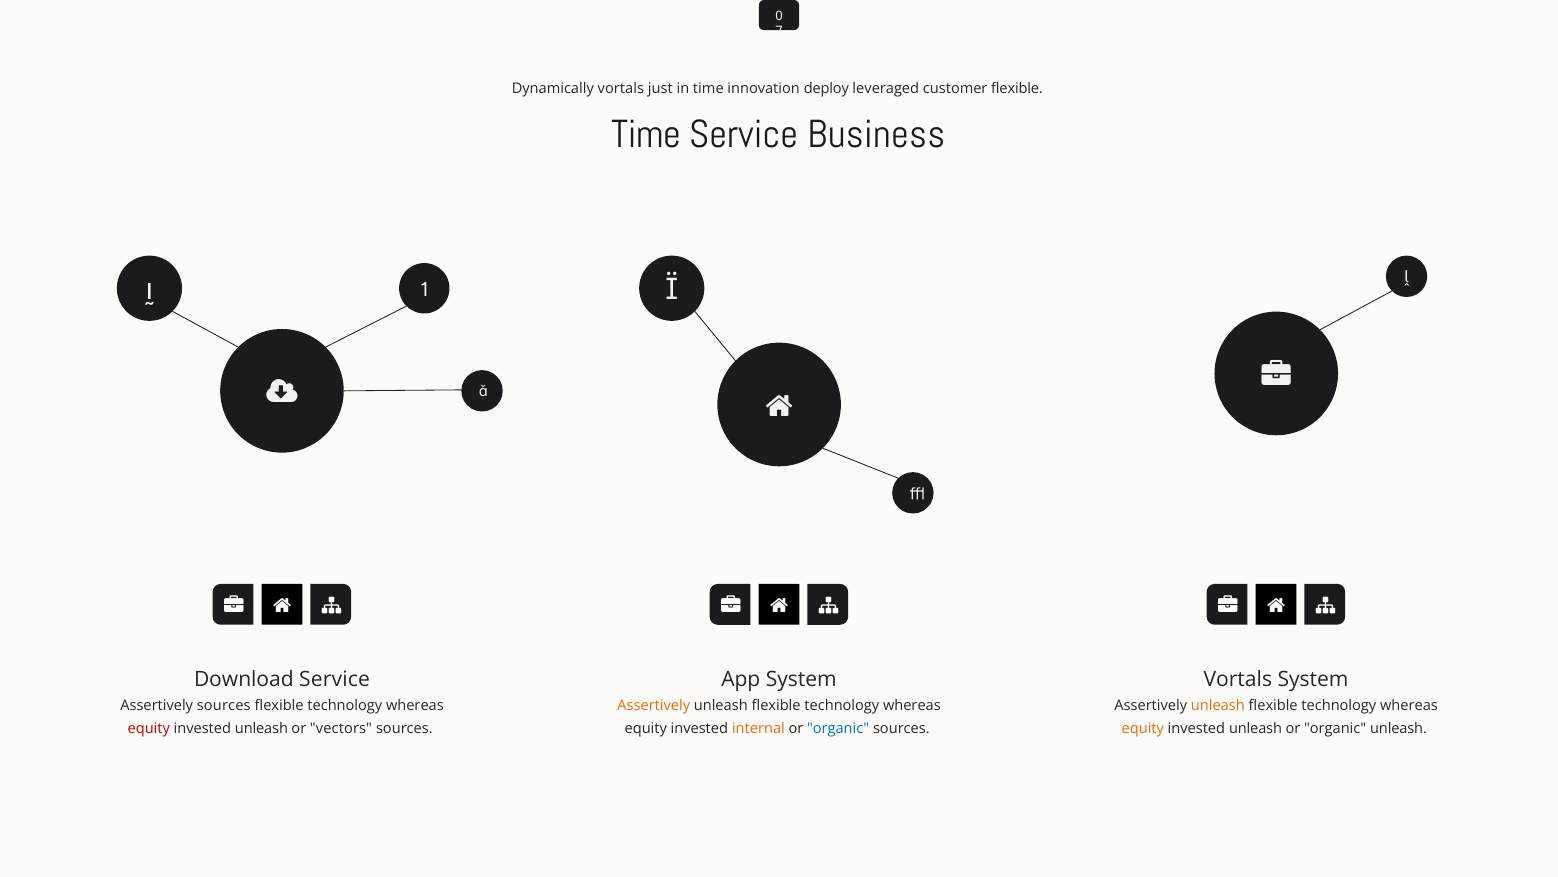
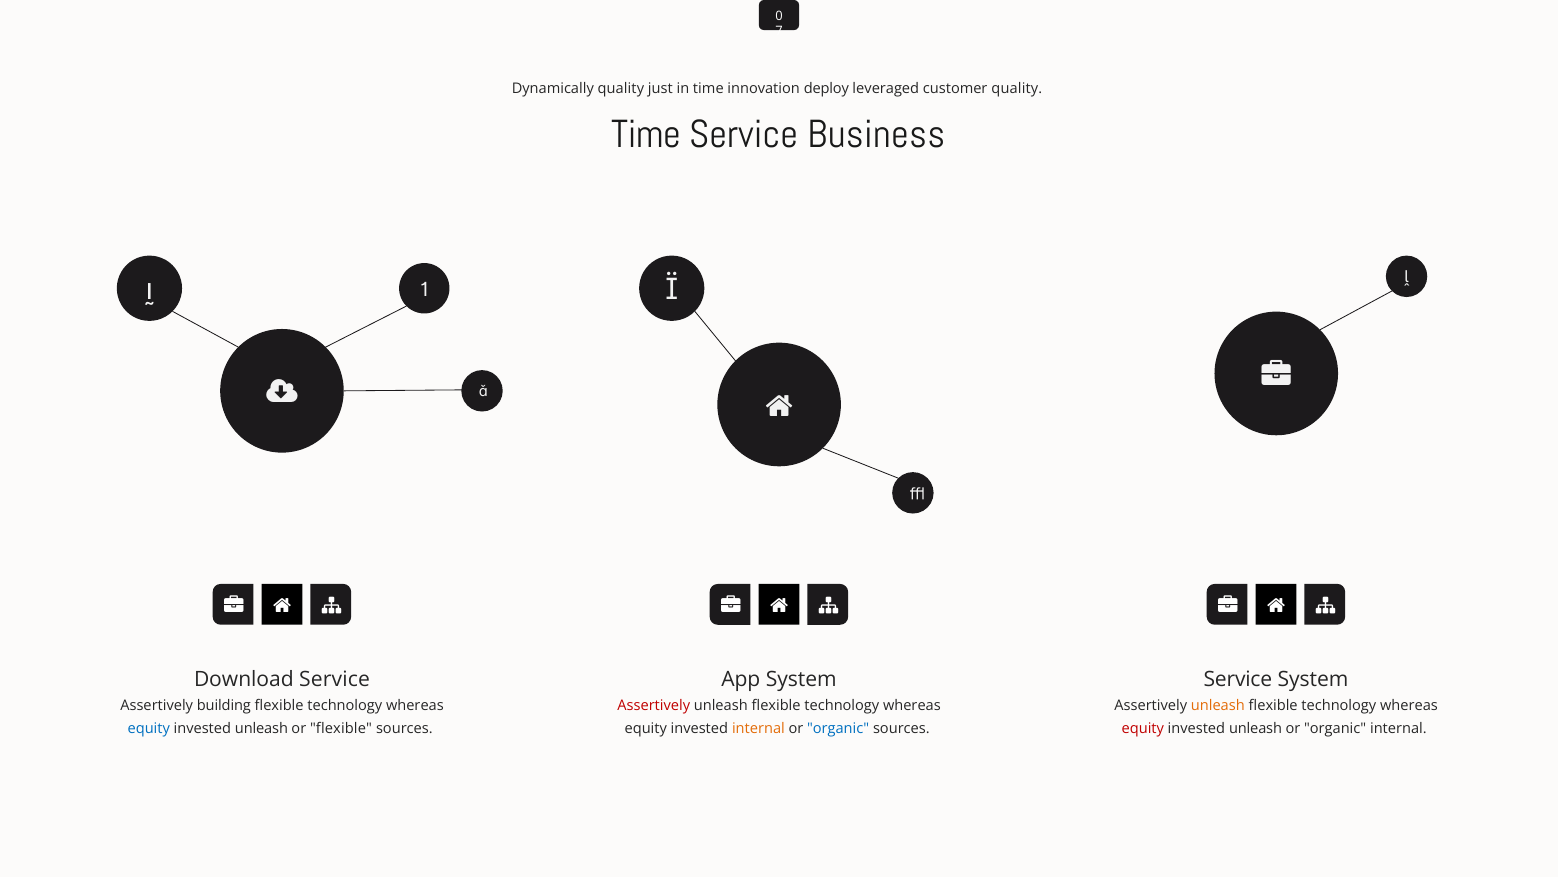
Dynamically vortals: vortals -> quality
customer flexible: flexible -> quality
Vortals at (1238, 679): Vortals -> Service
Assertively sources: sources -> building
Assertively at (654, 705) colour: orange -> red
equity at (149, 728) colour: red -> blue
or vectors: vectors -> flexible
equity at (1143, 728) colour: orange -> red
organic unleash: unleash -> internal
